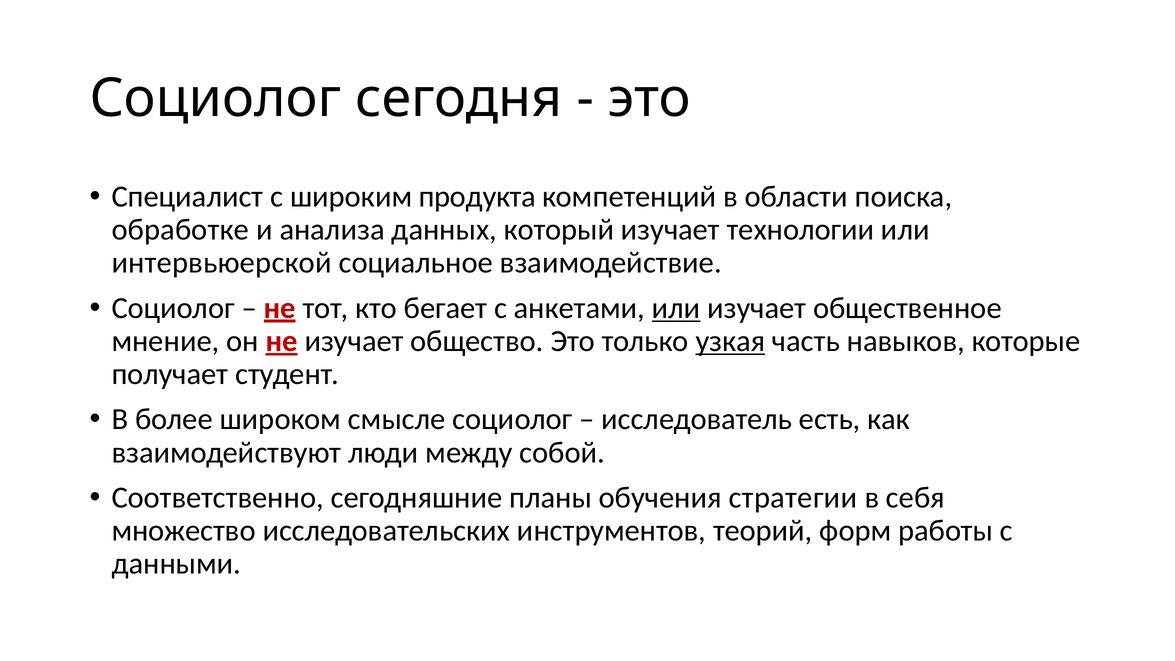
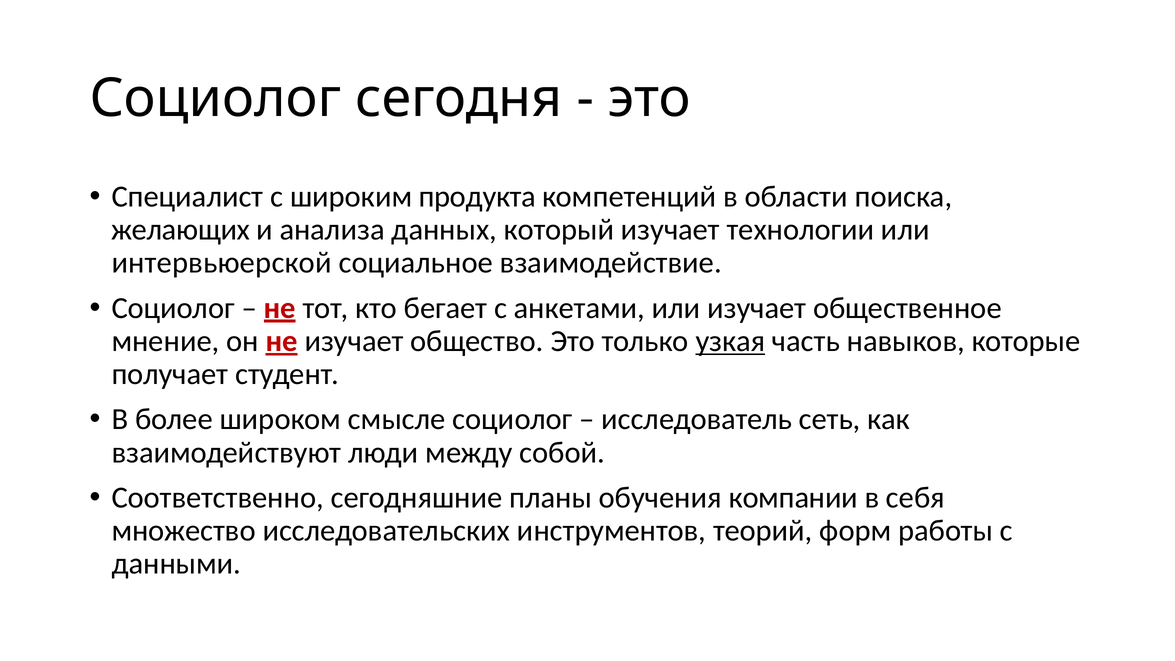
обработке: обработке -> желающих
или at (676, 308) underline: present -> none
есть: есть -> сеть
стратегии: стратегии -> компании
